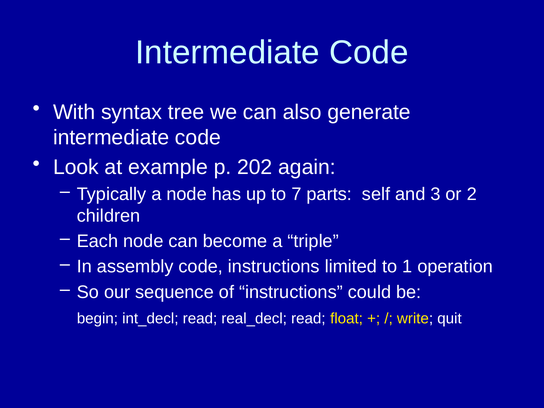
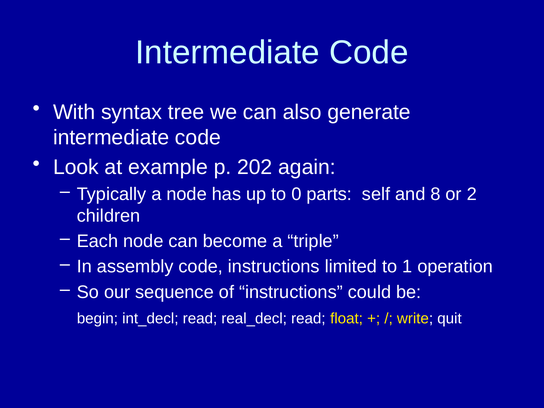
7: 7 -> 0
3: 3 -> 8
